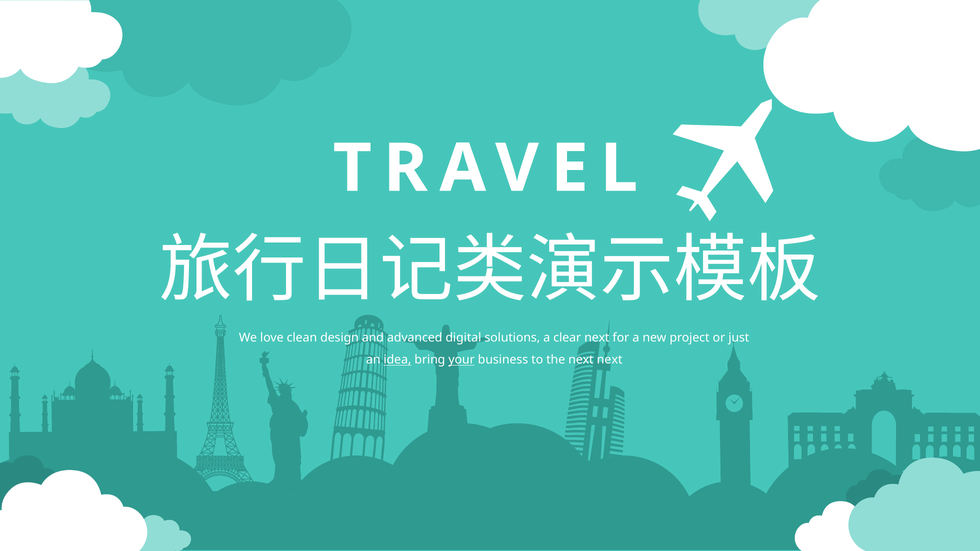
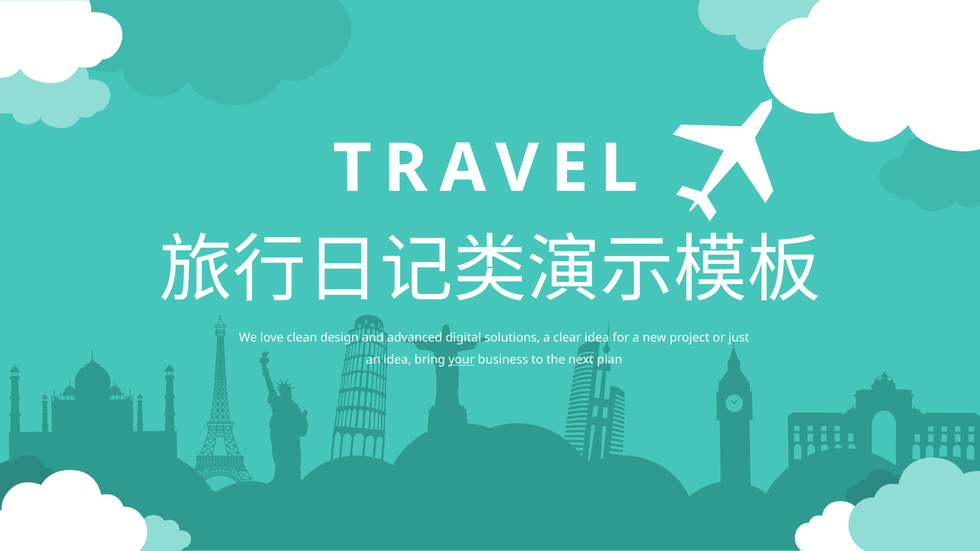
clear next: next -> idea
idea at (397, 360) underline: present -> none
next next: next -> plan
